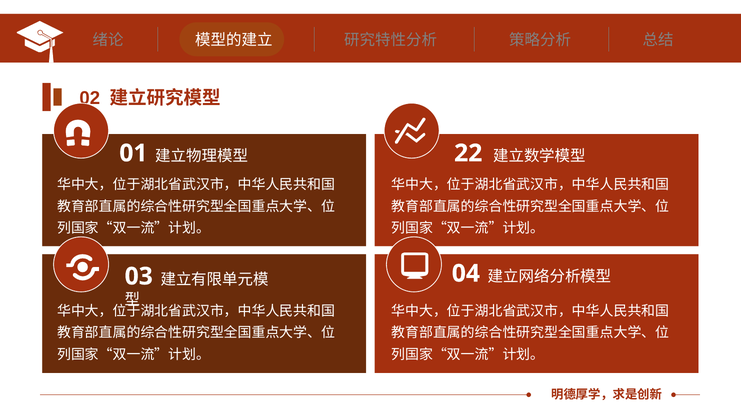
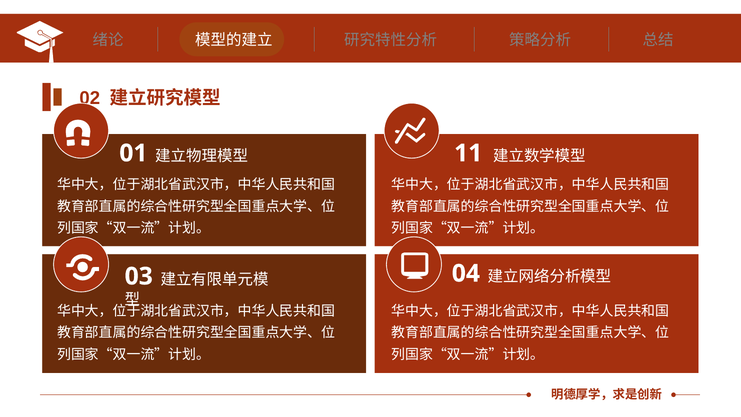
22: 22 -> 11
